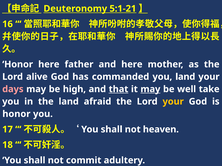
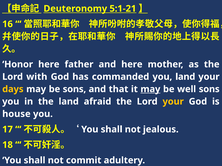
alive: alive -> with
days colour: pink -> yellow
be high: high -> sons
that underline: present -> none
well take: take -> sons
honor at (16, 114): honor -> house
heaven: heaven -> jealous
